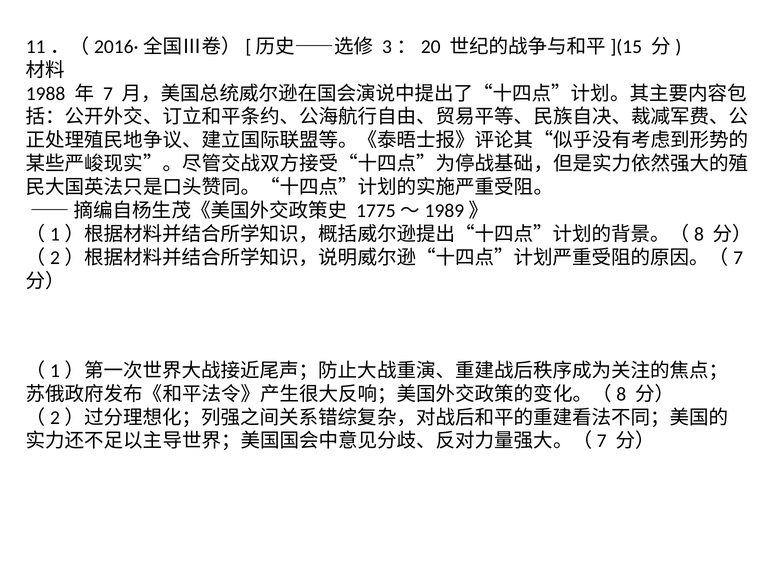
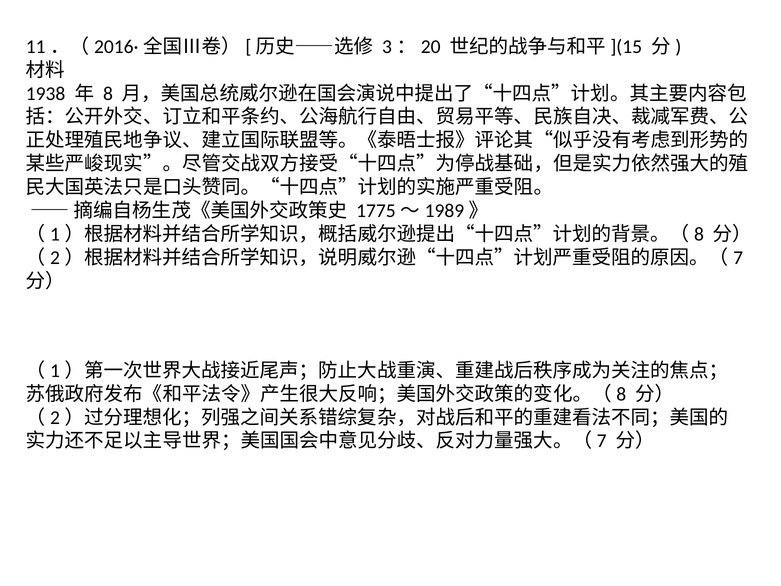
1988: 1988 -> 1938
7: 7 -> 8
